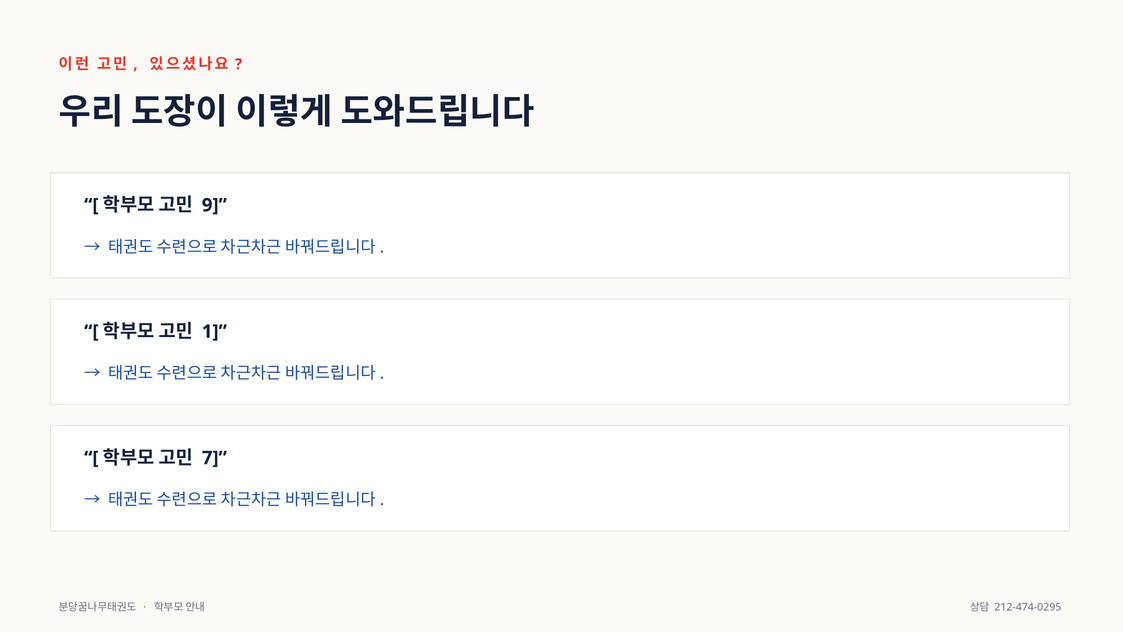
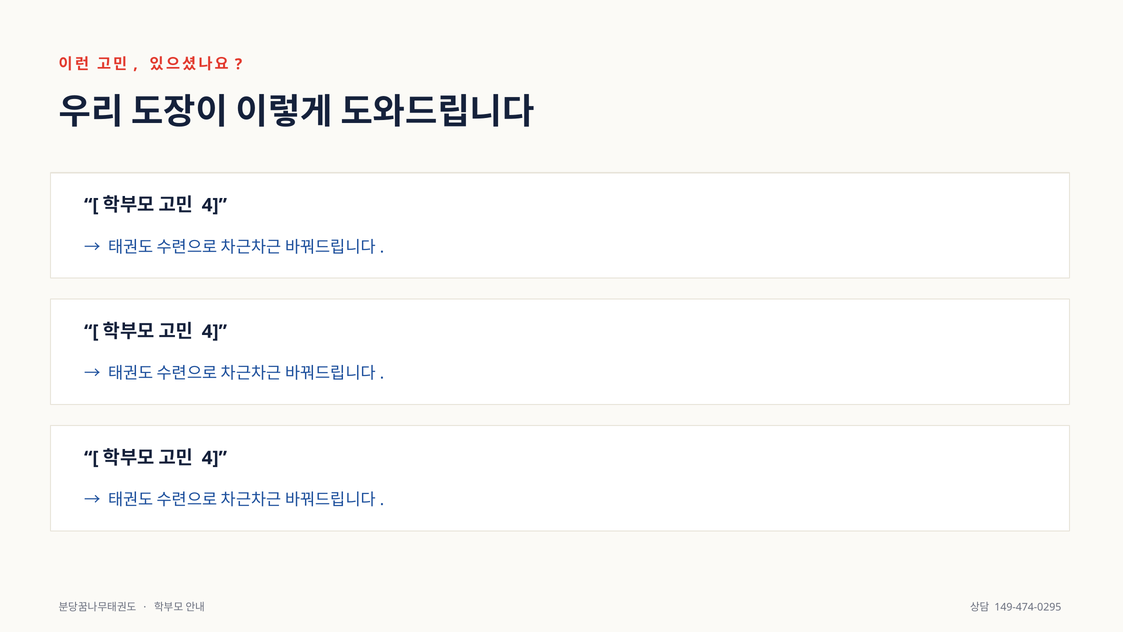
9 at (214, 205): 9 -> 4
1 at (214, 331): 1 -> 4
7 at (214, 458): 7 -> 4
212-474-0295: 212-474-0295 -> 149-474-0295
